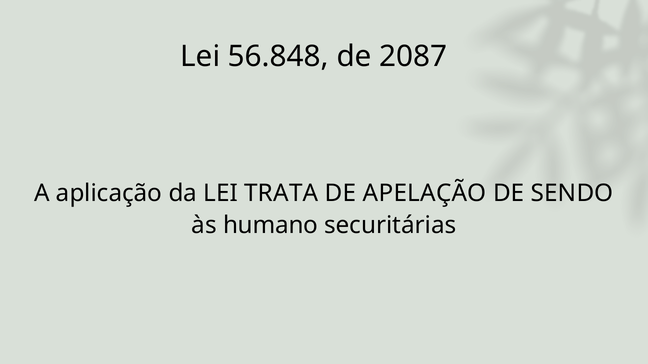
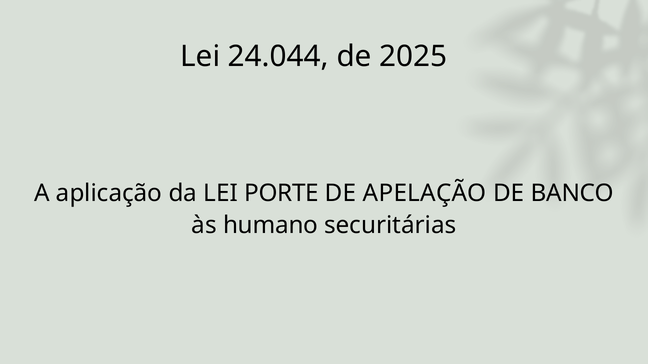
56.848: 56.848 -> 24.044
2087: 2087 -> 2025
TRATA: TRATA -> PORTE
SENDO: SENDO -> BANCO
